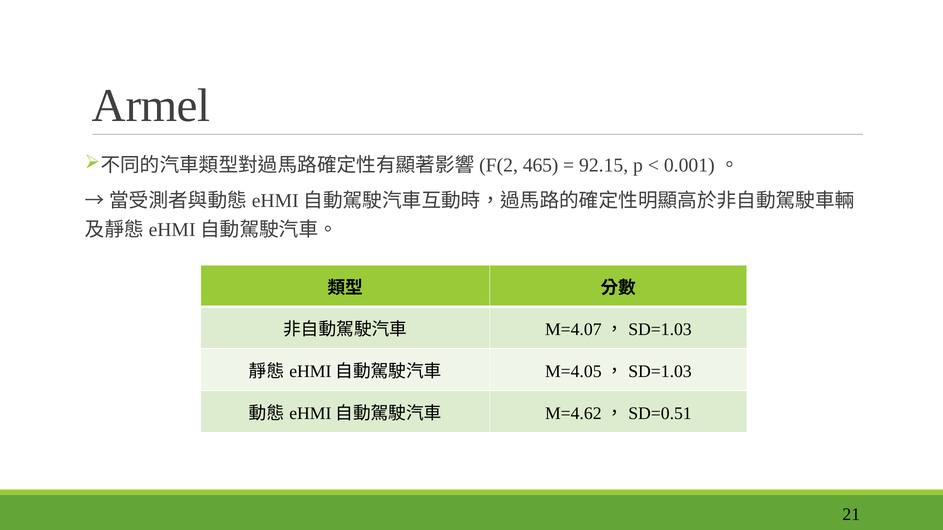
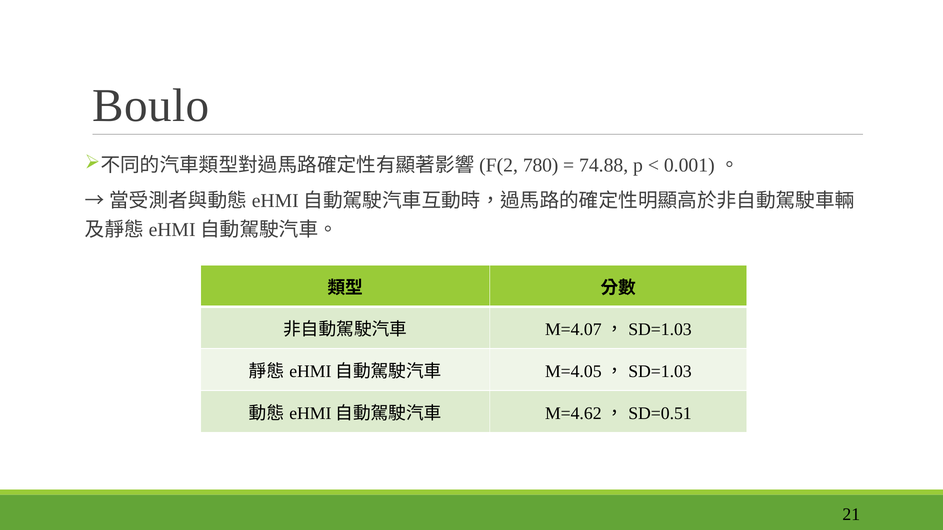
Armel: Armel -> Boulo
465: 465 -> 780
92.15: 92.15 -> 74.88
